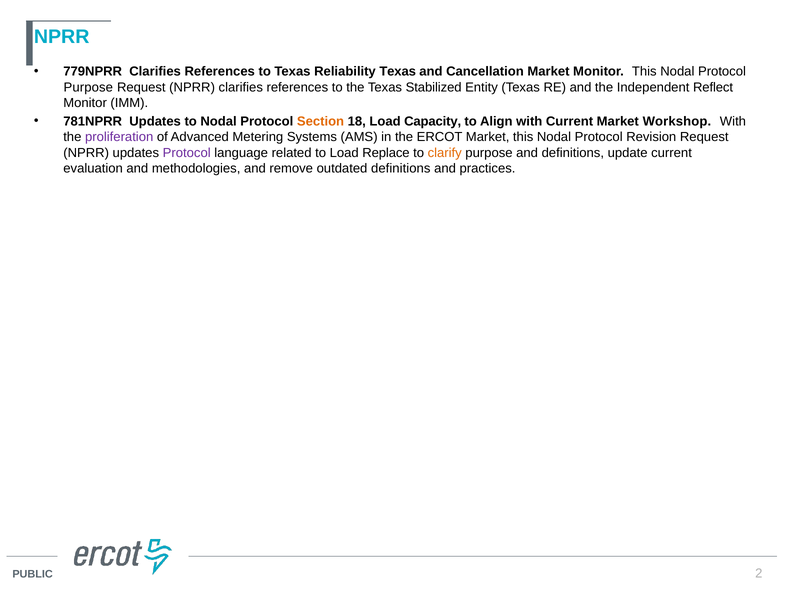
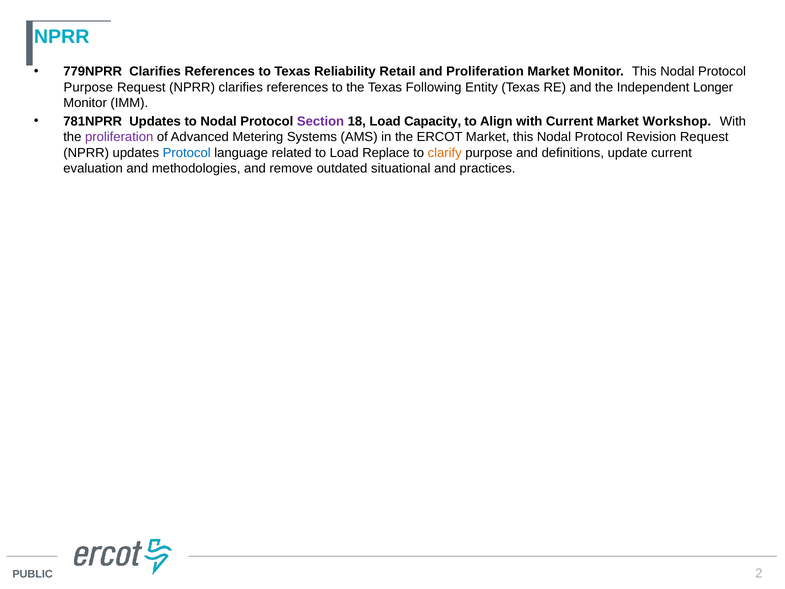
Reliability Texas: Texas -> Retail
and Cancellation: Cancellation -> Proliferation
Stabilized: Stabilized -> Following
Reflect: Reflect -> Longer
Section colour: orange -> purple
Protocol at (187, 153) colour: purple -> blue
outdated definitions: definitions -> situational
